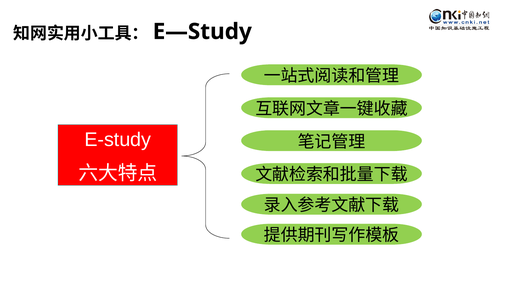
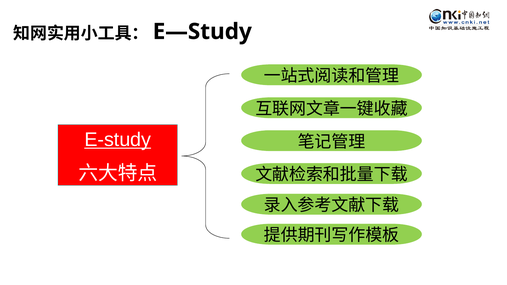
E-study underline: none -> present
